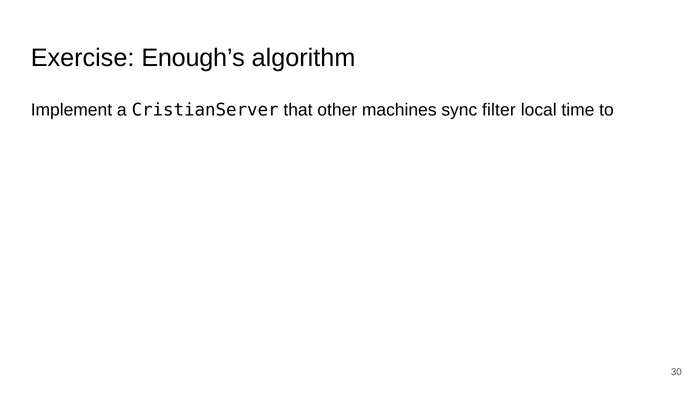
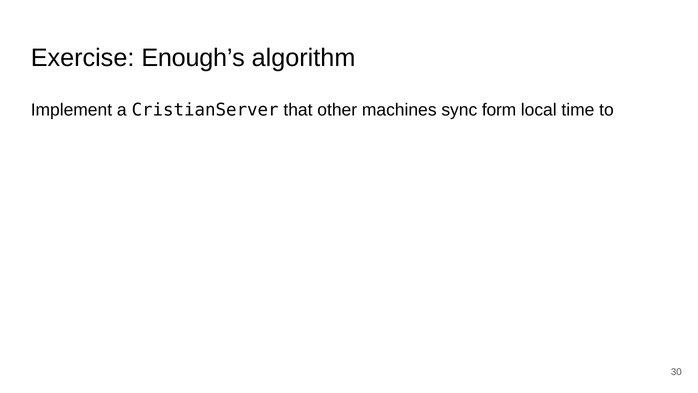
filter: filter -> form
